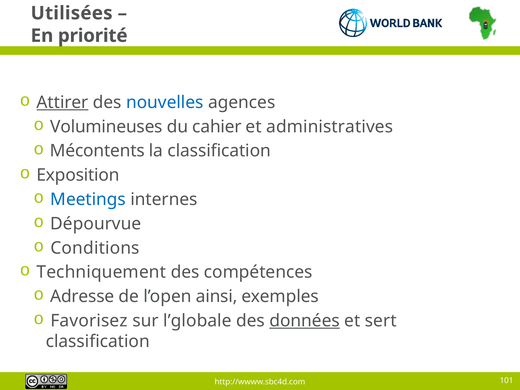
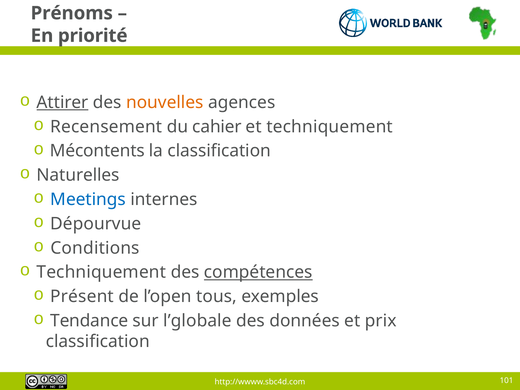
Utilisées: Utilisées -> Prénoms
nouvelles colour: blue -> orange
Volumineuses: Volumineuses -> Recensement
et administratives: administratives -> techniquement
Exposition: Exposition -> Naturelles
compétences underline: none -> present
Adresse: Adresse -> Présent
ainsi: ainsi -> tous
Favorisez: Favorisez -> Tendance
données underline: present -> none
sert: sert -> prix
